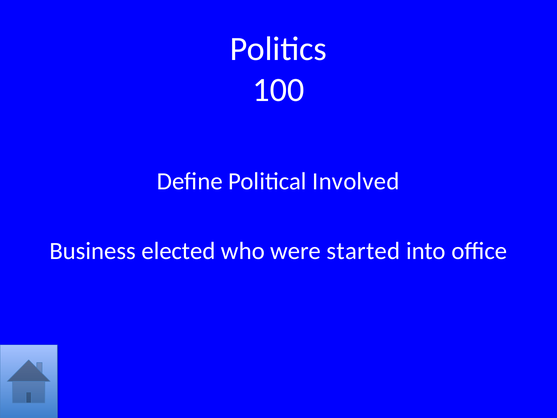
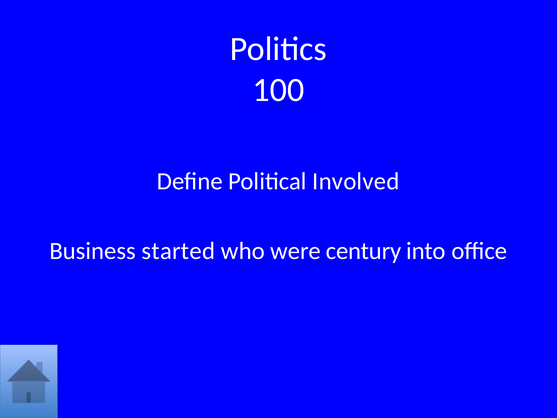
elected: elected -> started
started: started -> century
